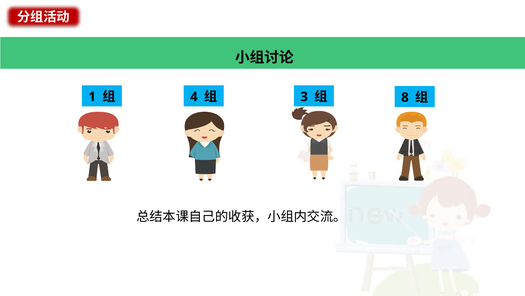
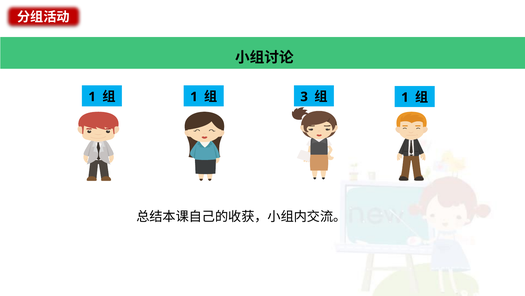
4 at (194, 97): 4 -> 1
8 at (405, 97): 8 -> 1
